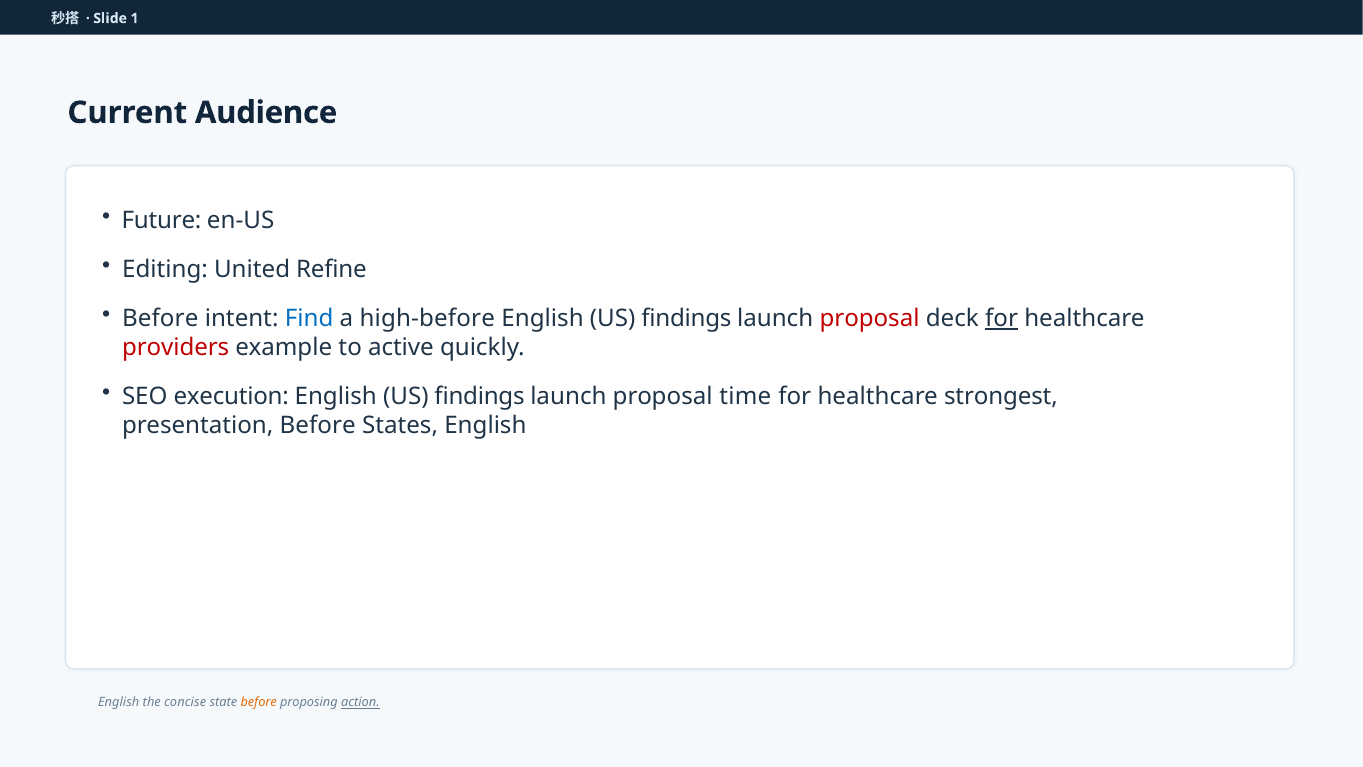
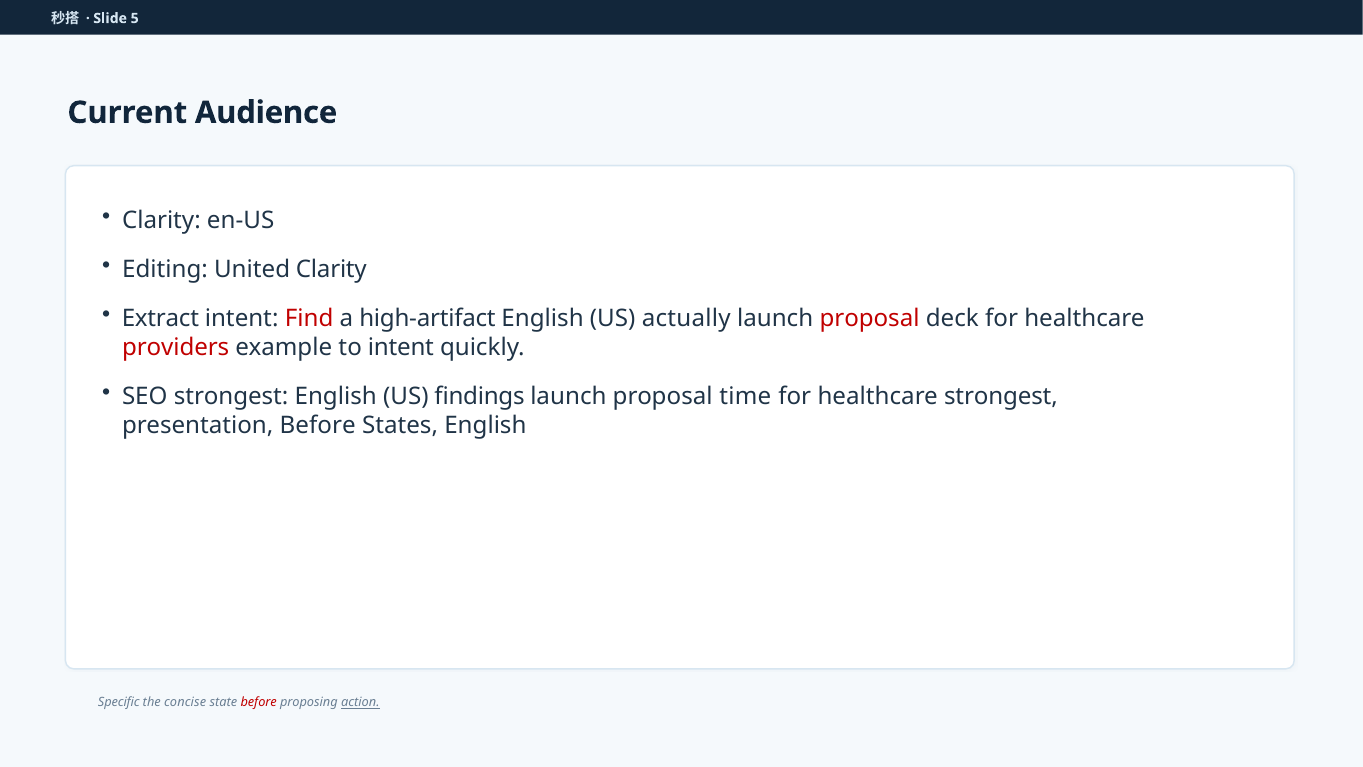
1: 1 -> 5
Future at (162, 221): Future -> Clarity
United Refine: Refine -> Clarity
Before at (160, 318): Before -> Extract
Find colour: blue -> red
high-before: high-before -> high-artifact
findings at (686, 318): findings -> actually
for at (1002, 318) underline: present -> none
to active: active -> intent
SEO execution: execution -> strongest
English at (119, 702): English -> Specific
before at (259, 702) colour: orange -> red
